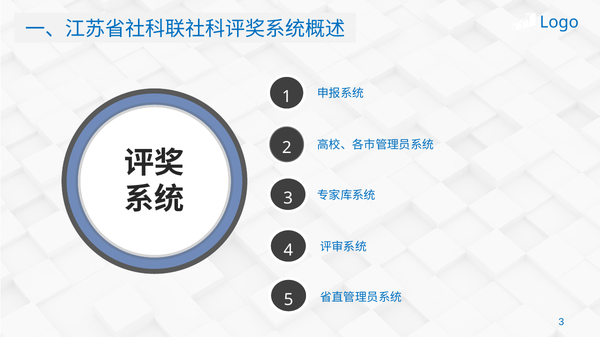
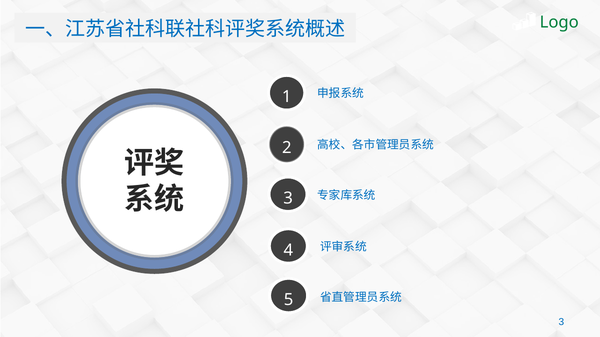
Logo colour: blue -> green
